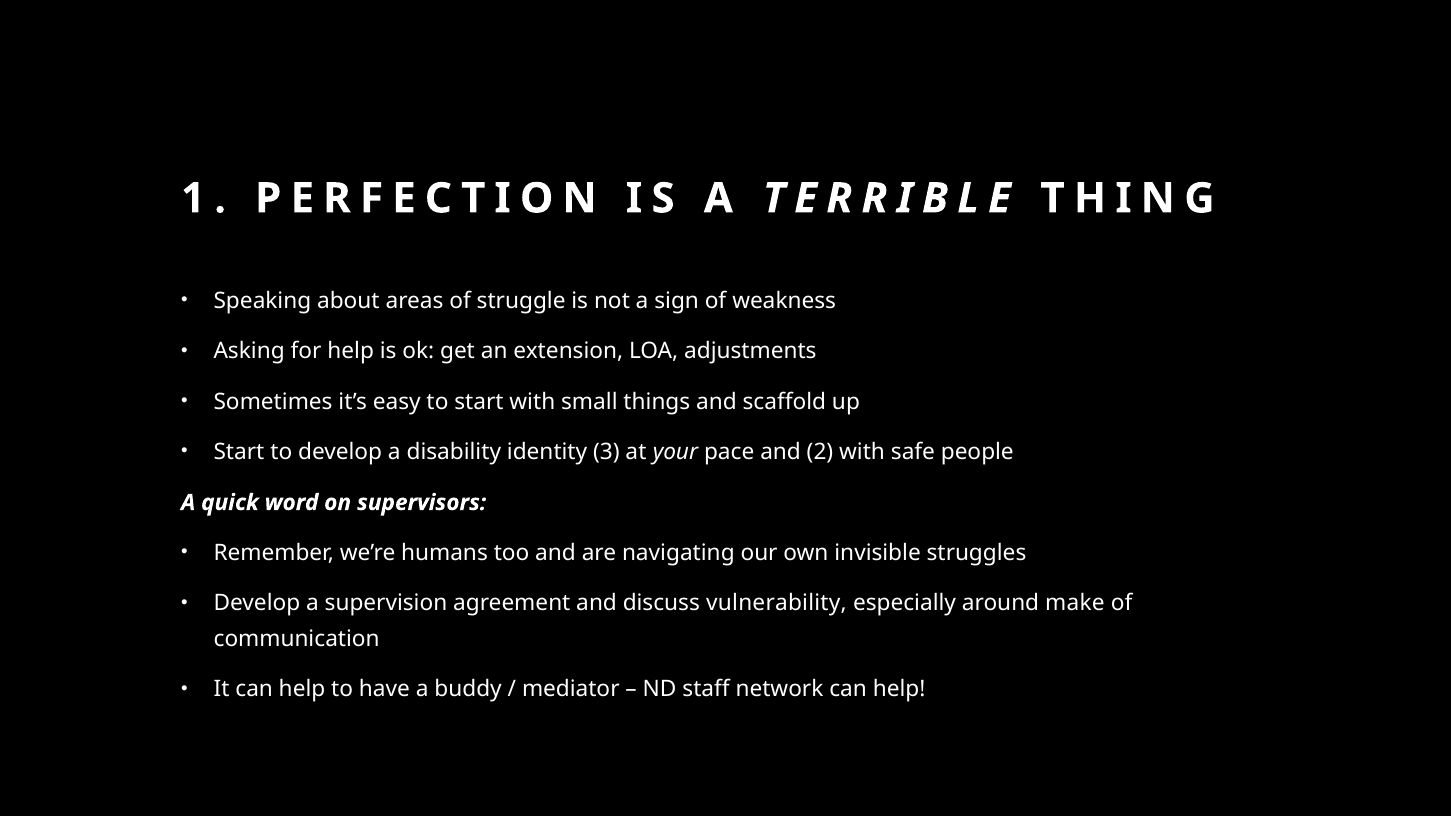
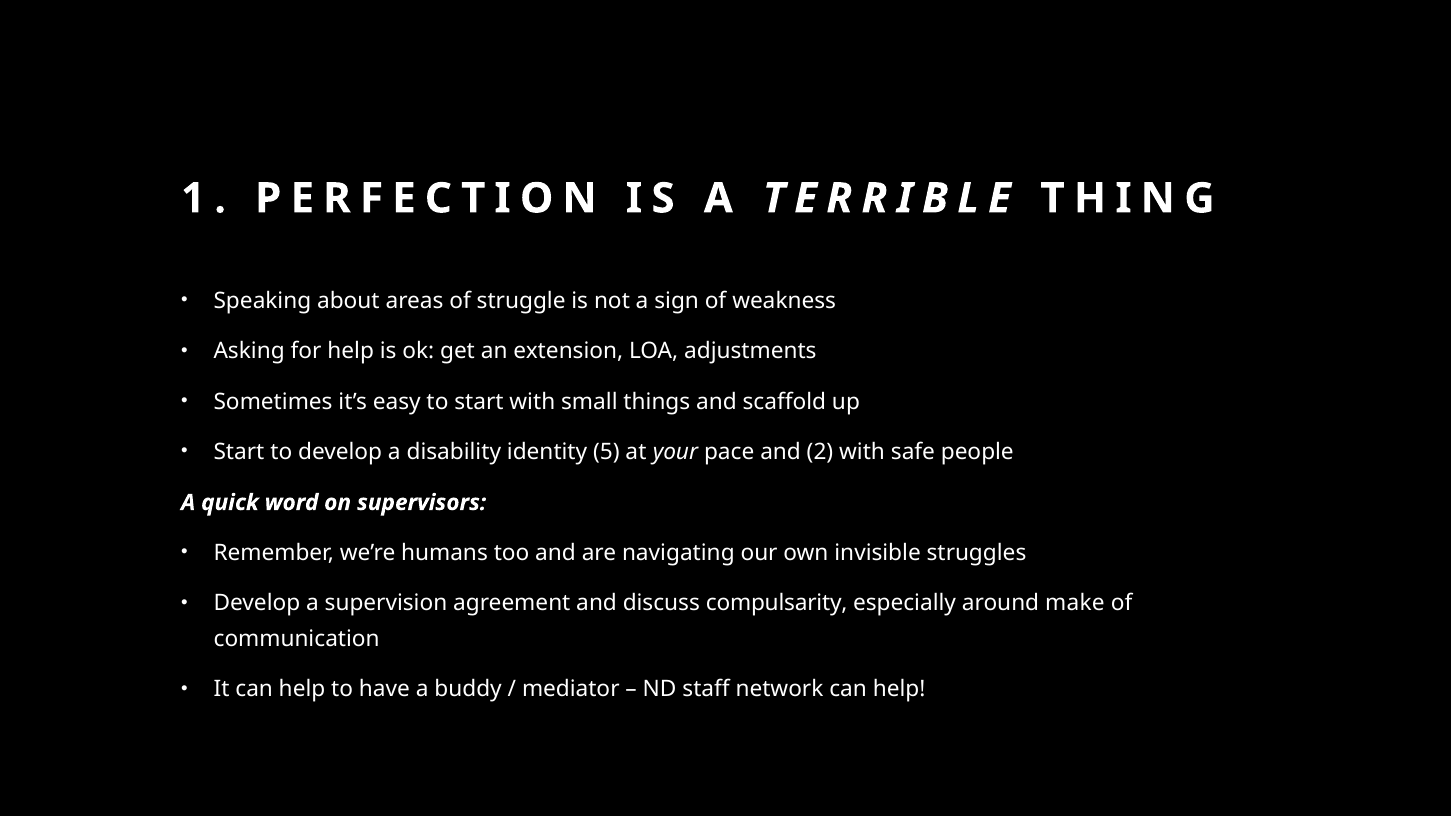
3: 3 -> 5
vulnerability: vulnerability -> compulsarity
